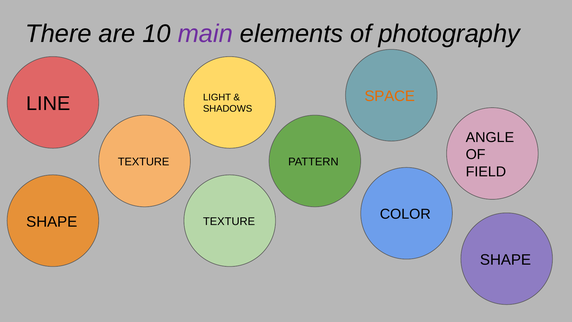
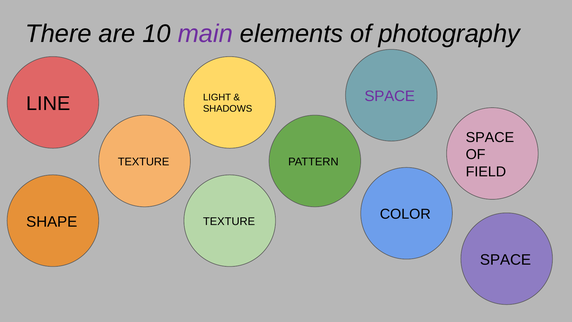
SPACE at (390, 96) colour: orange -> purple
ANGLE at (490, 137): ANGLE -> SPACE
SHAPE at (505, 260): SHAPE -> SPACE
